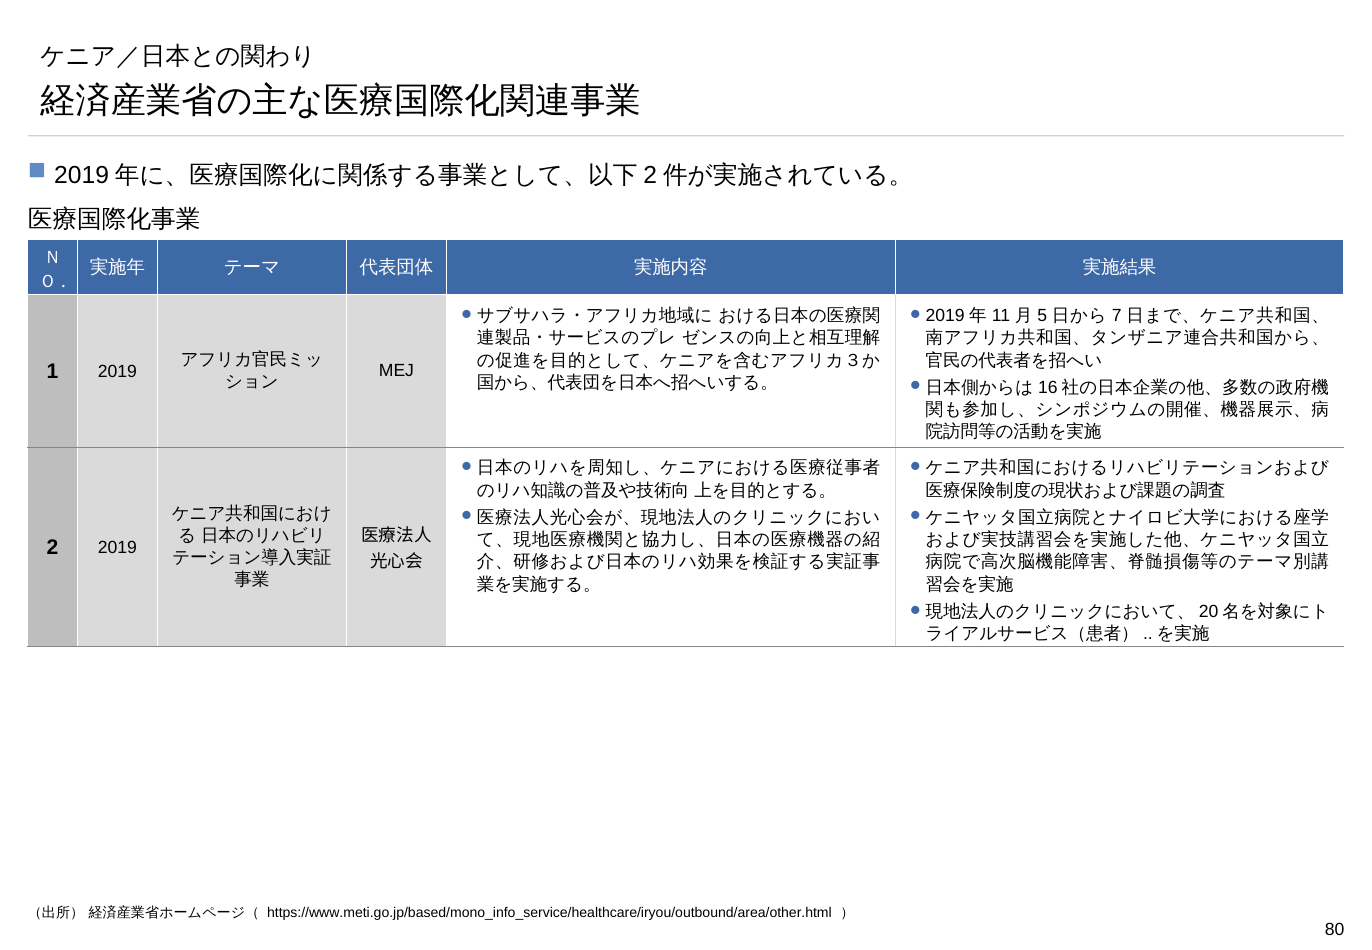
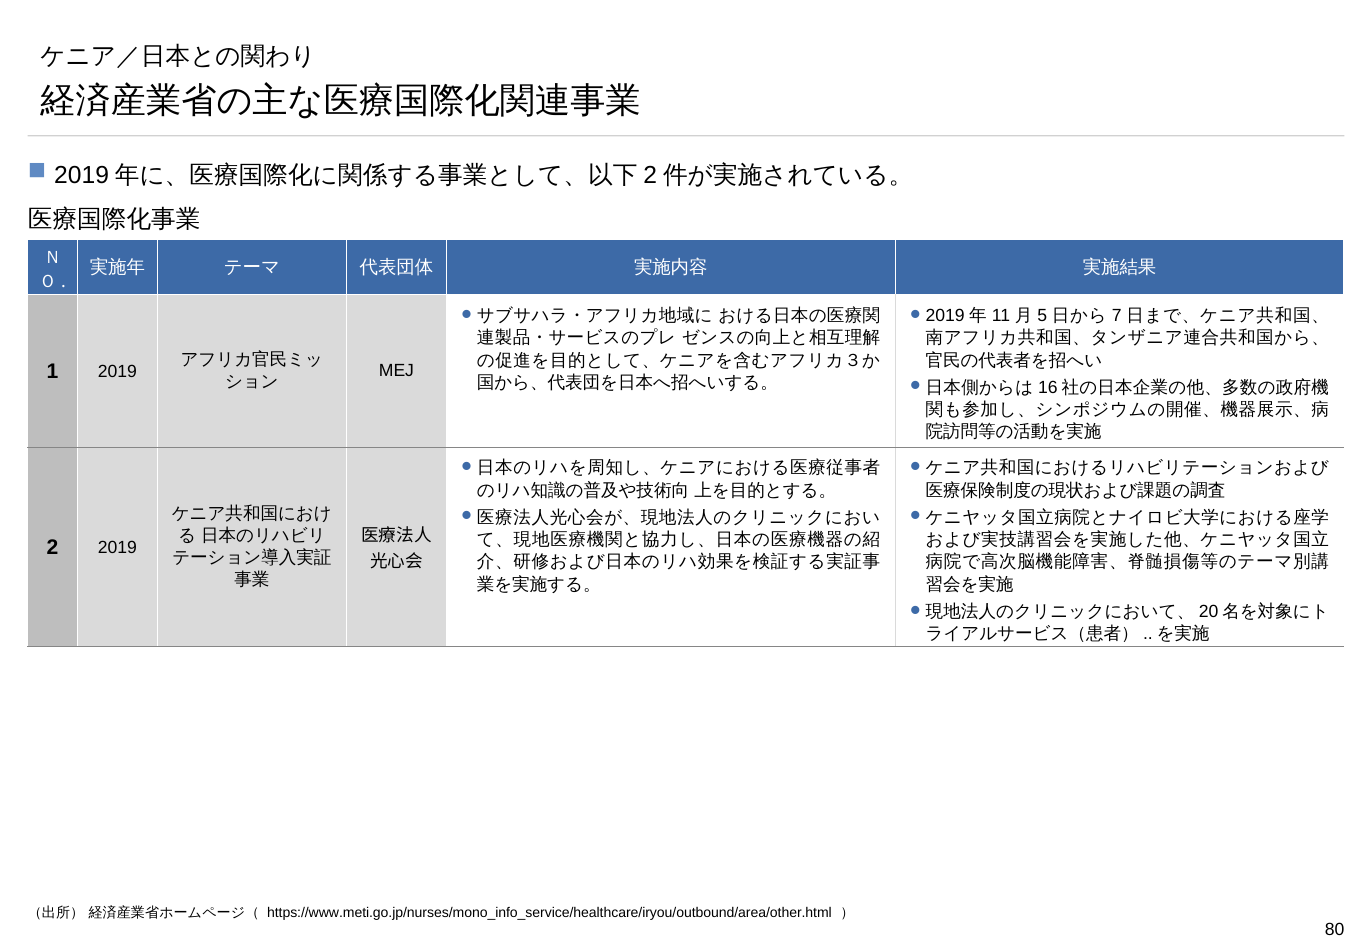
https://www.meti.go.jp/based/mono_info_service/healthcare/iryou/outbound/area/other.html: https://www.meti.go.jp/based/mono_info_service/healthcare/iryou/outbound/area/other.html -> https://www.meti.go.jp/nurses/mono_info_service/healthcare/iryou/outbound/area/other.html
